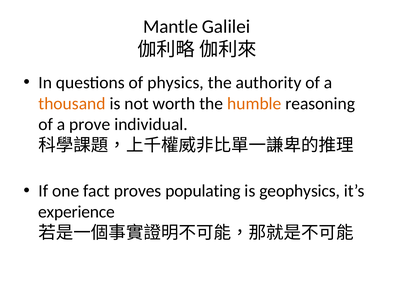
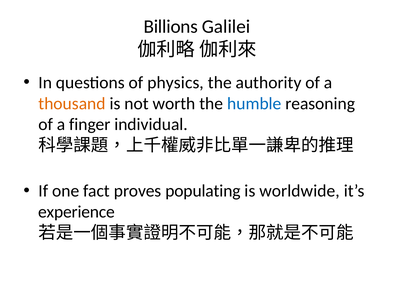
Mantle: Mantle -> Billions
humble colour: orange -> blue
prove: prove -> finger
geophysics: geophysics -> worldwide
